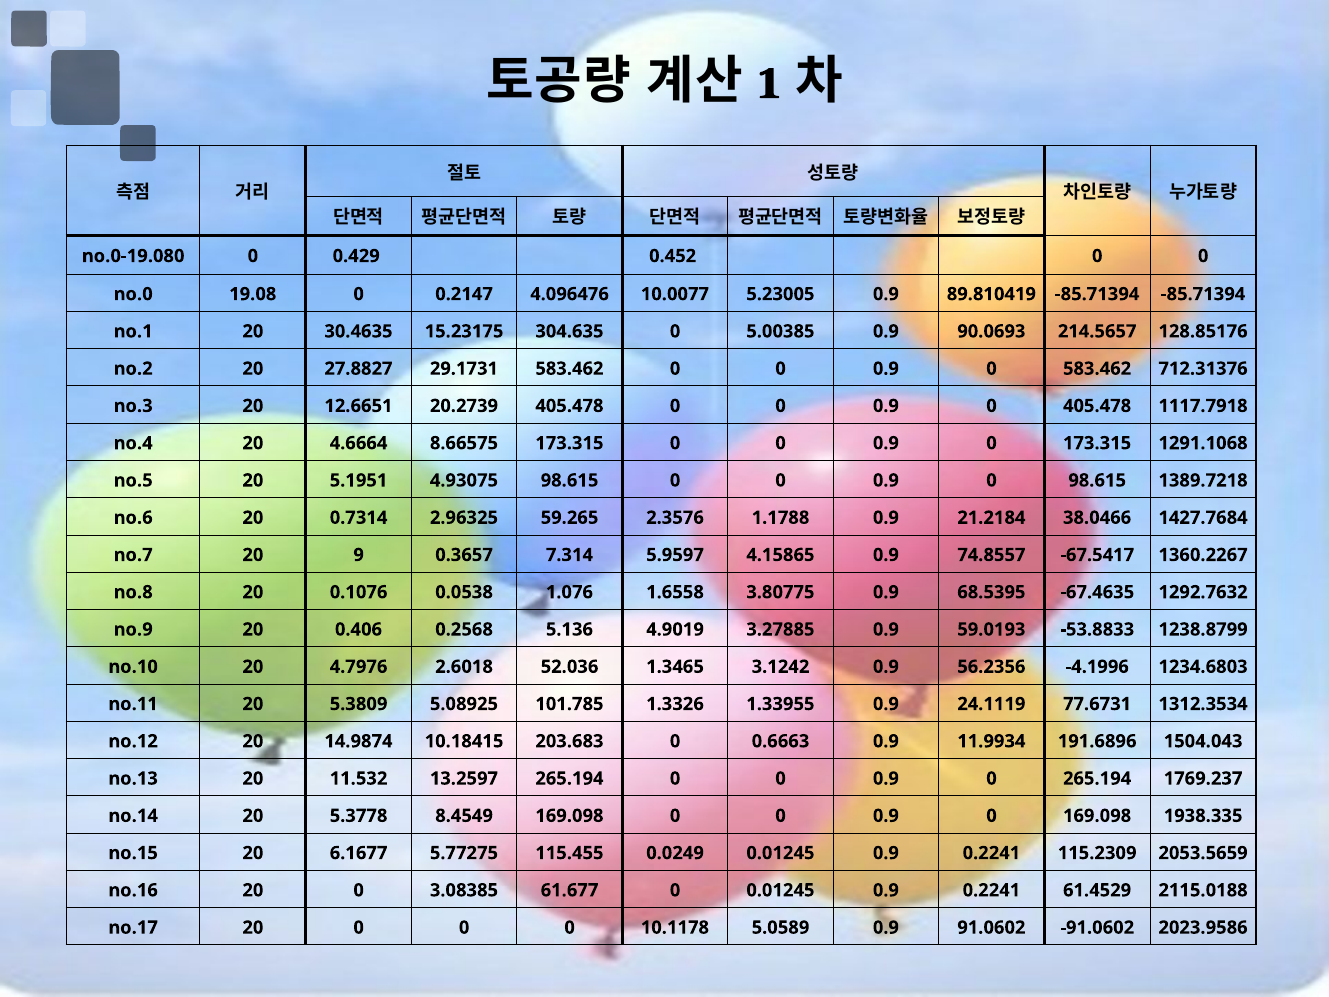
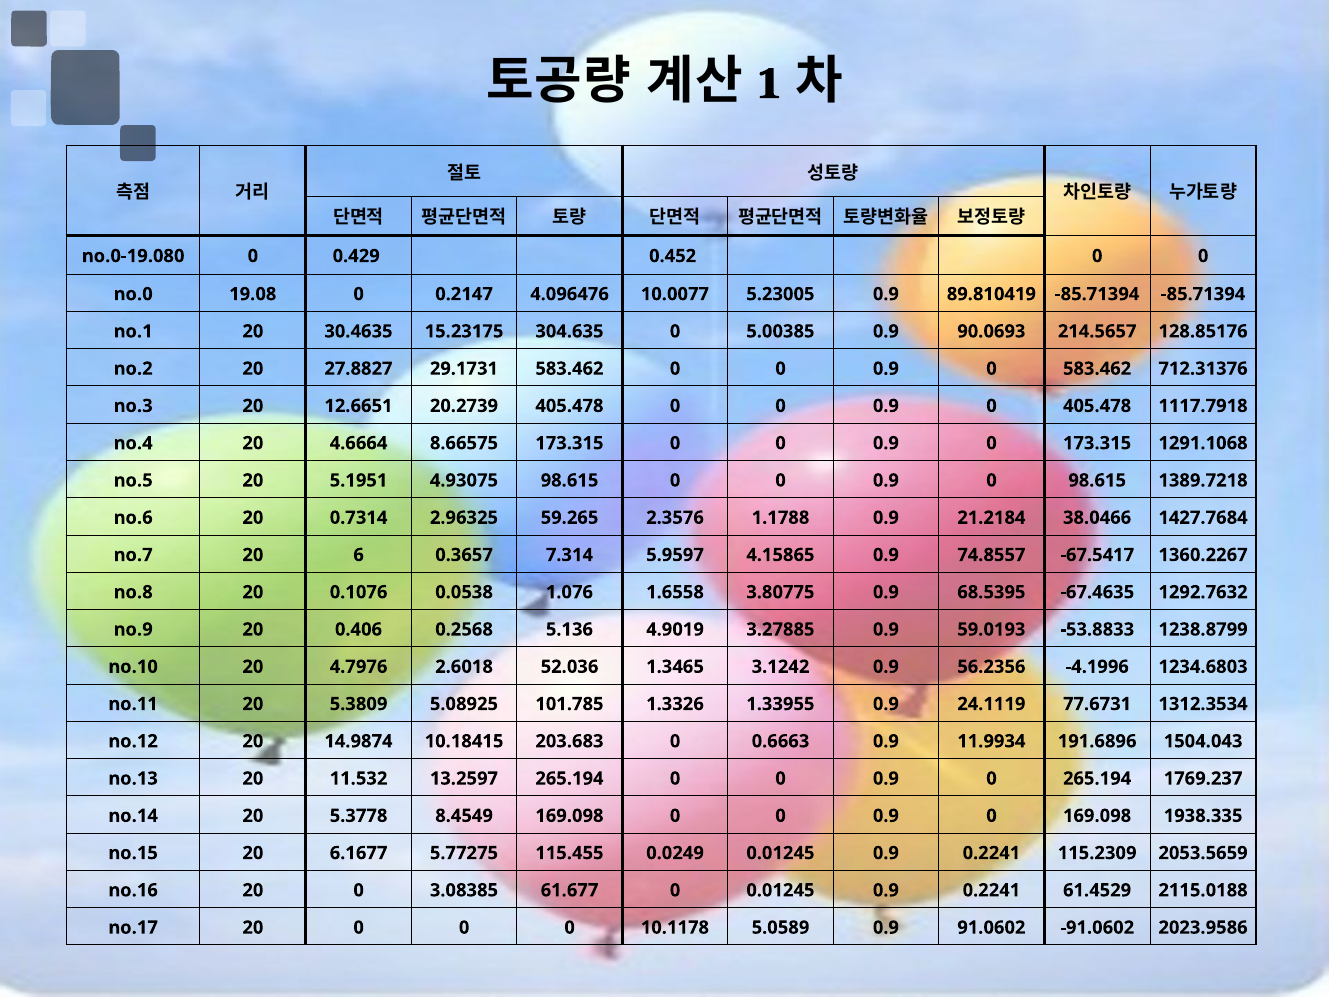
9: 9 -> 6
